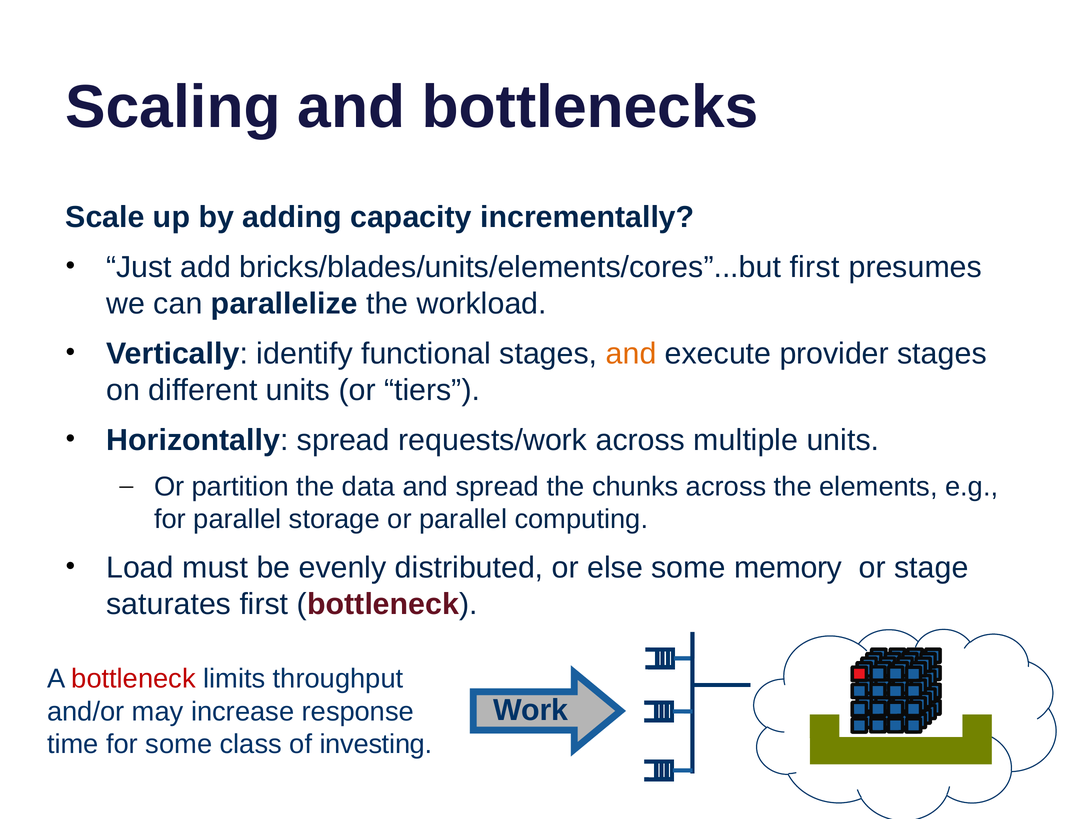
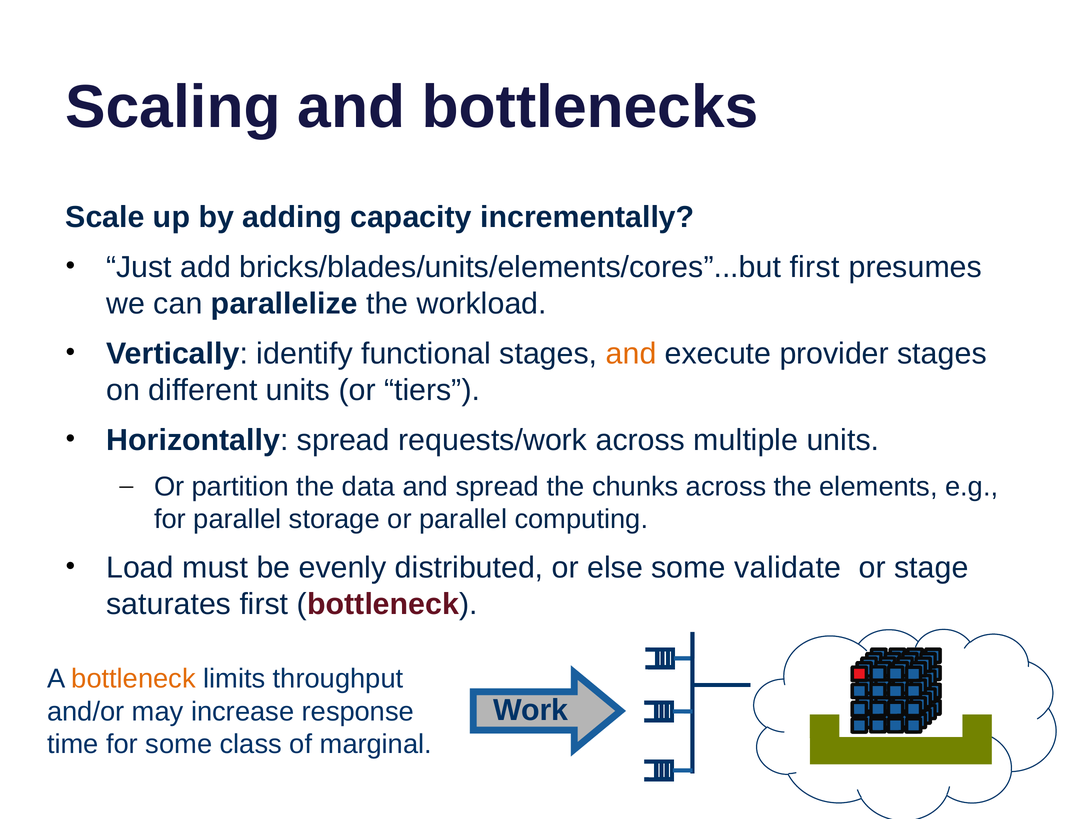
memory: memory -> validate
bottleneck at (134, 679) colour: red -> orange
investing: investing -> marginal
